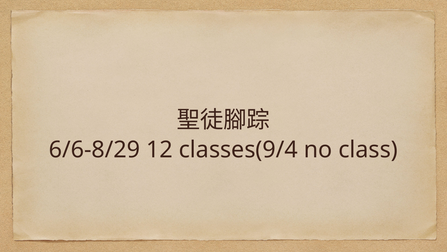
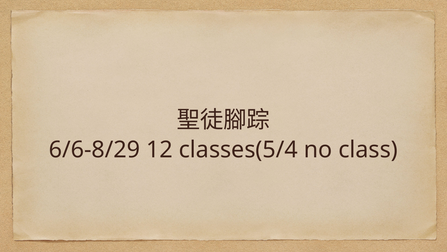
classes(9/4: classes(9/4 -> classes(5/4
